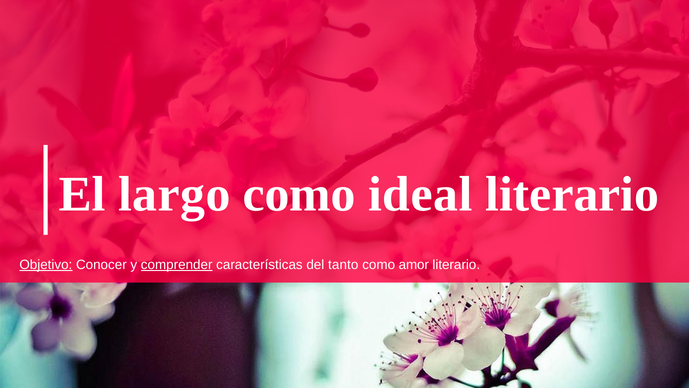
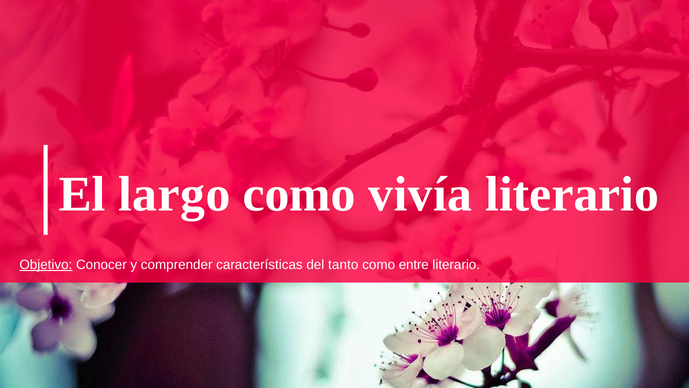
ideal: ideal -> vivía
comprender underline: present -> none
amor: amor -> entre
